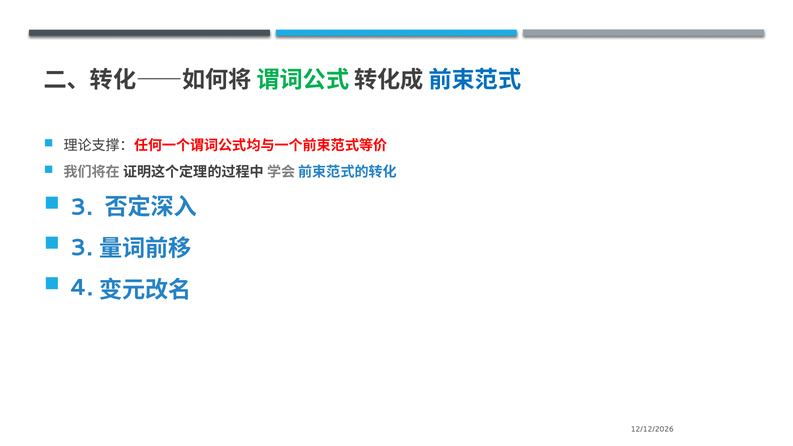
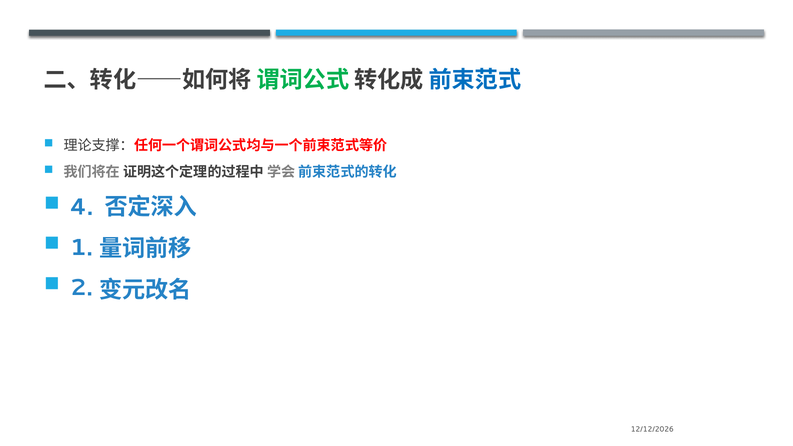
3 at (81, 207): 3 -> 4
3 at (81, 247): 3 -> 1
4: 4 -> 2
